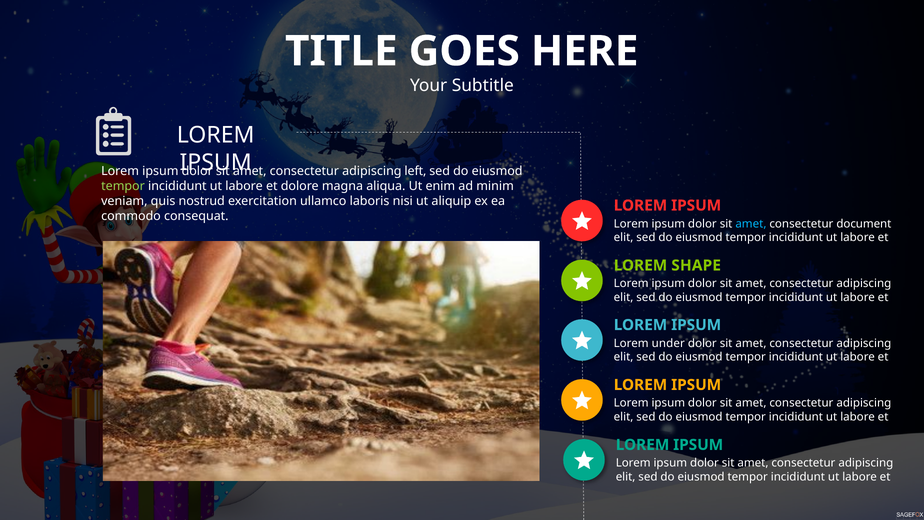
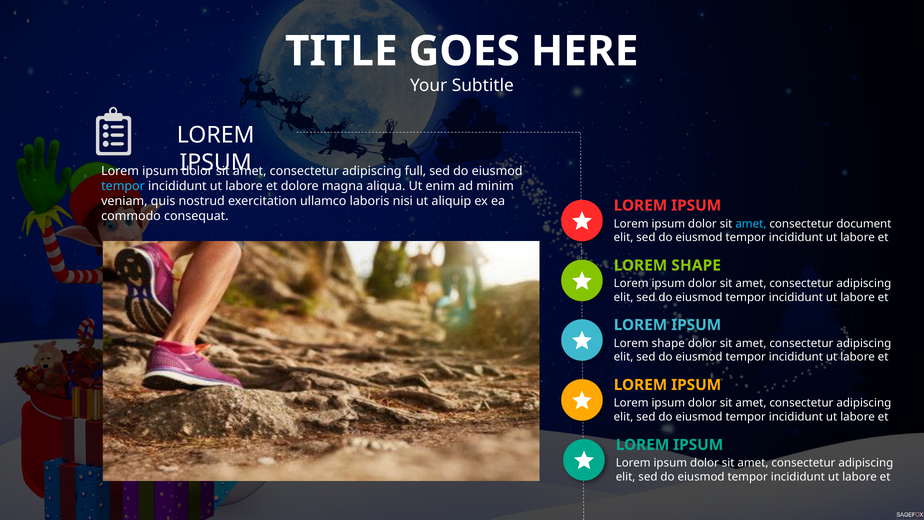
left: left -> full
tempor at (123, 186) colour: light green -> light blue
under at (668, 343): under -> shape
